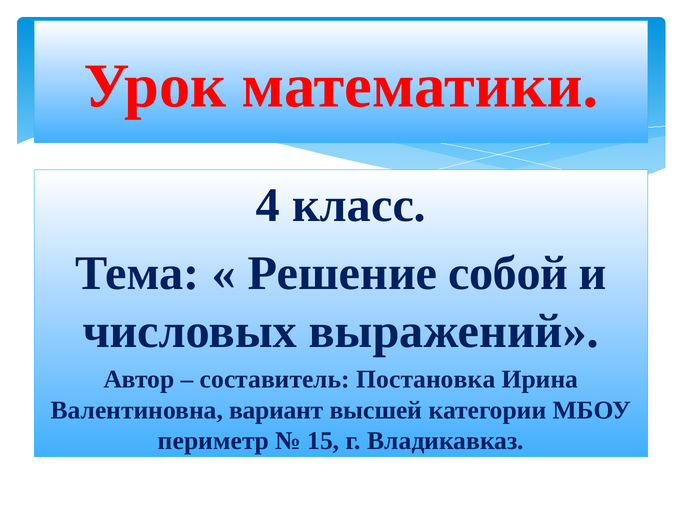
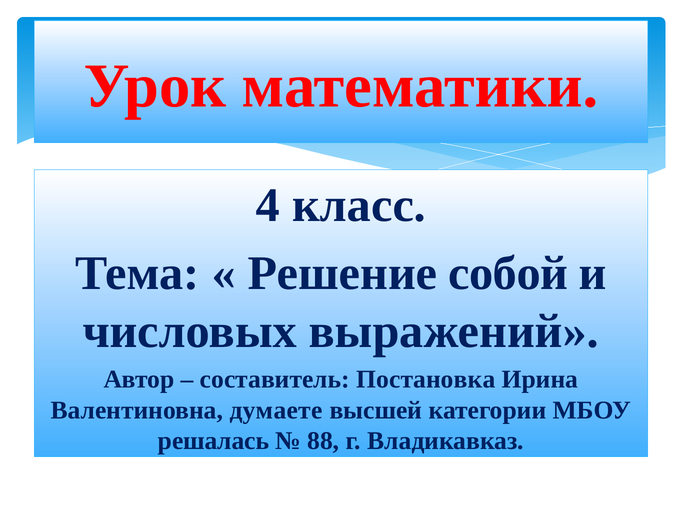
вариант: вариант -> думаете
периметр: периметр -> решалась
15: 15 -> 88
